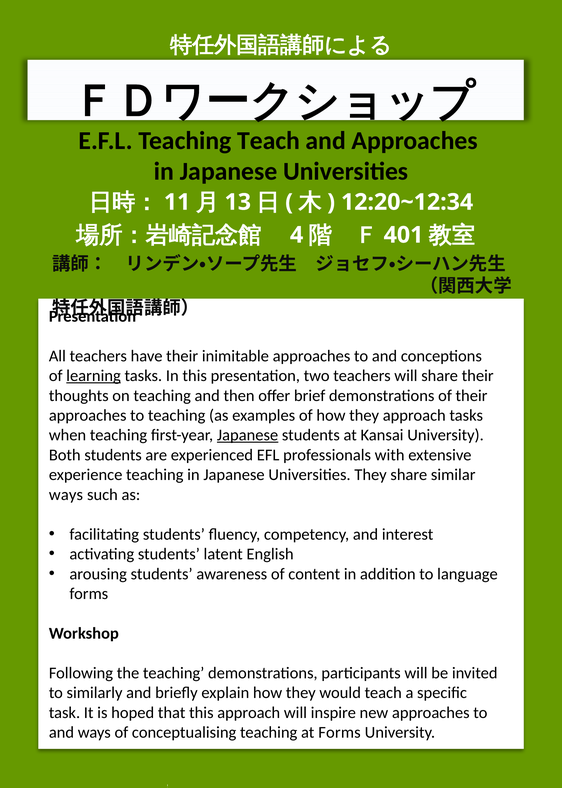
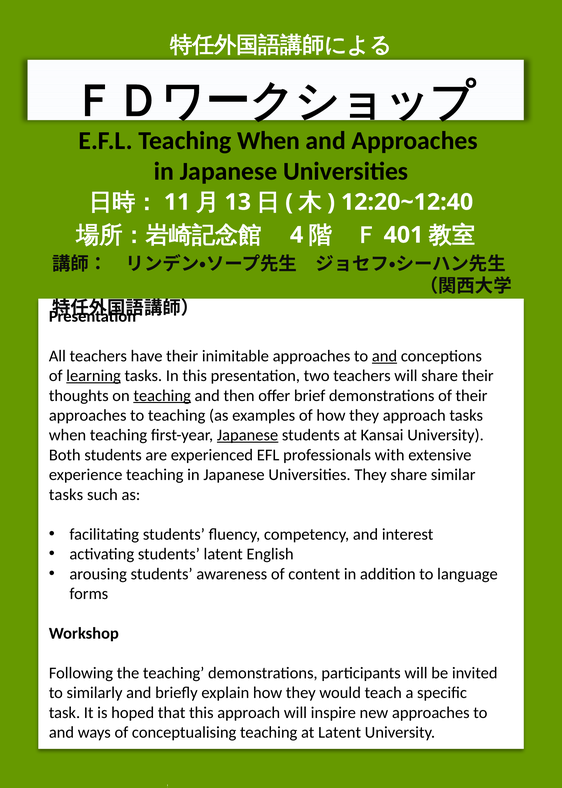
Teaching Teach: Teach -> When
12:20~12:34: 12:20~12:34 -> 12:20~12:40
and at (385, 356) underline: none -> present
teaching at (162, 396) underline: none -> present
ways at (66, 495): ways -> tasks
at Forms: Forms -> Latent
